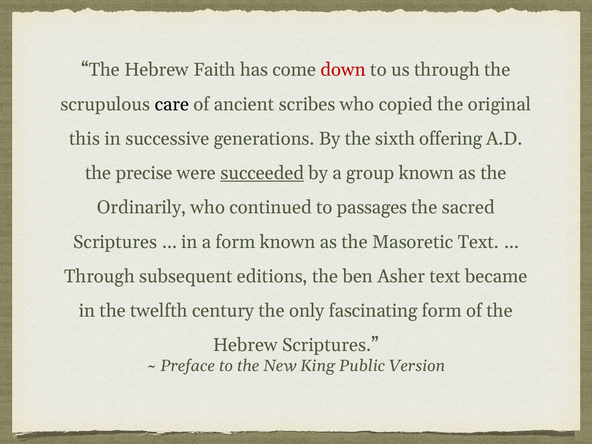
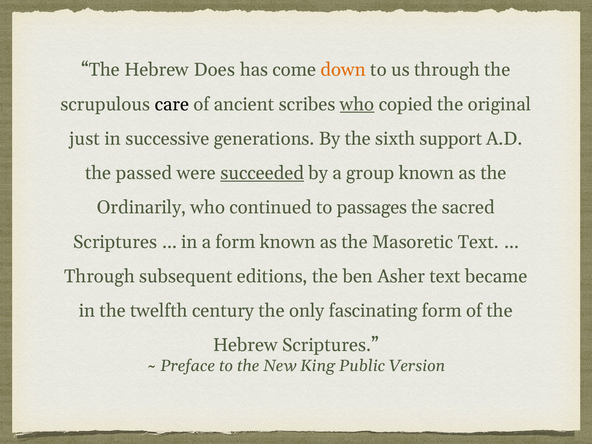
Faith: Faith -> Does
down colour: red -> orange
who at (357, 104) underline: none -> present
this: this -> just
offering: offering -> support
precise: precise -> passed
